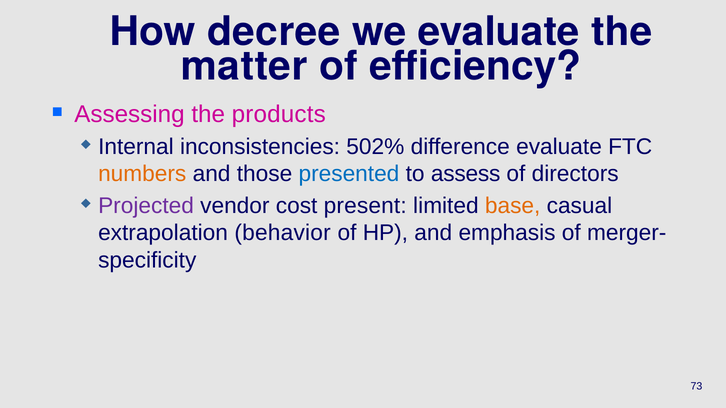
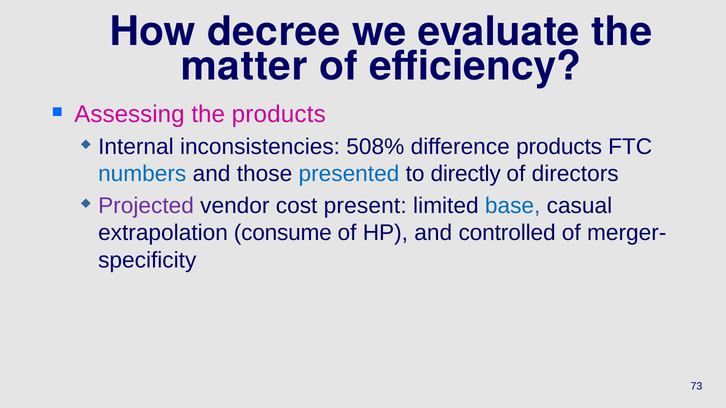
502%: 502% -> 508%
difference evaluate: evaluate -> products
numbers colour: orange -> blue
assess: assess -> directly
base colour: orange -> blue
behavior: behavior -> consume
emphasis: emphasis -> controlled
